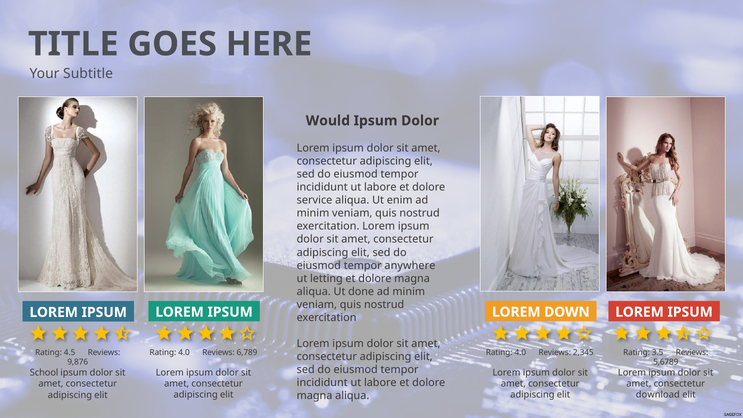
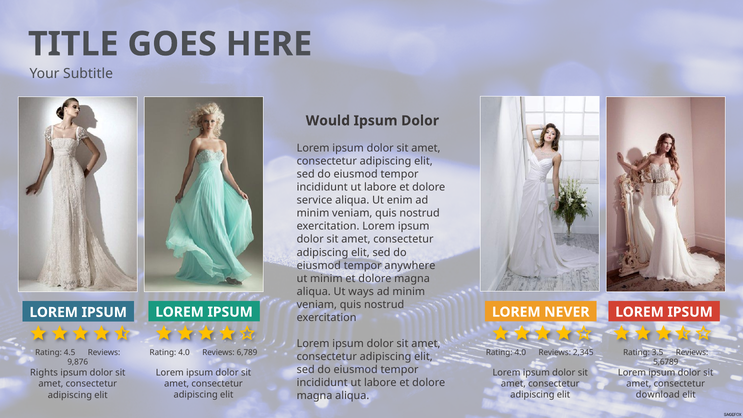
ut letting: letting -> minim
done: done -> ways
DOWN: DOWN -> NEVER
School: School -> Rights
